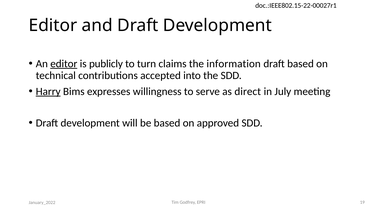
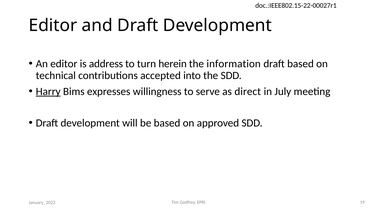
editor at (64, 64) underline: present -> none
publicly: publicly -> address
claims: claims -> herein
